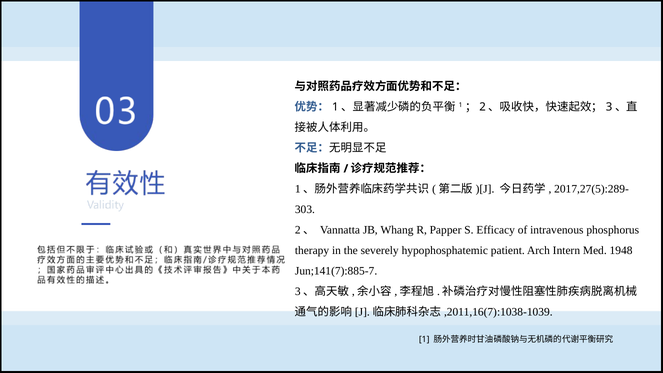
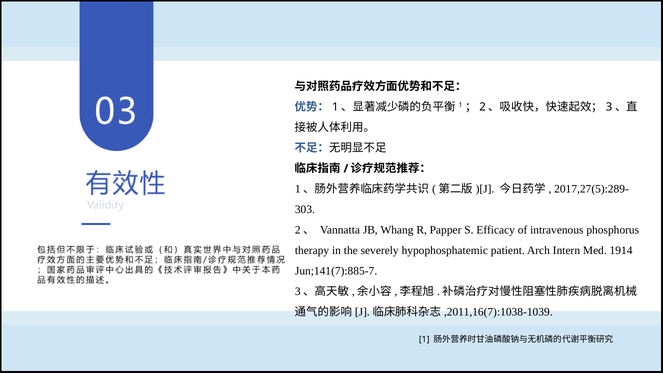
1948: 1948 -> 1914
